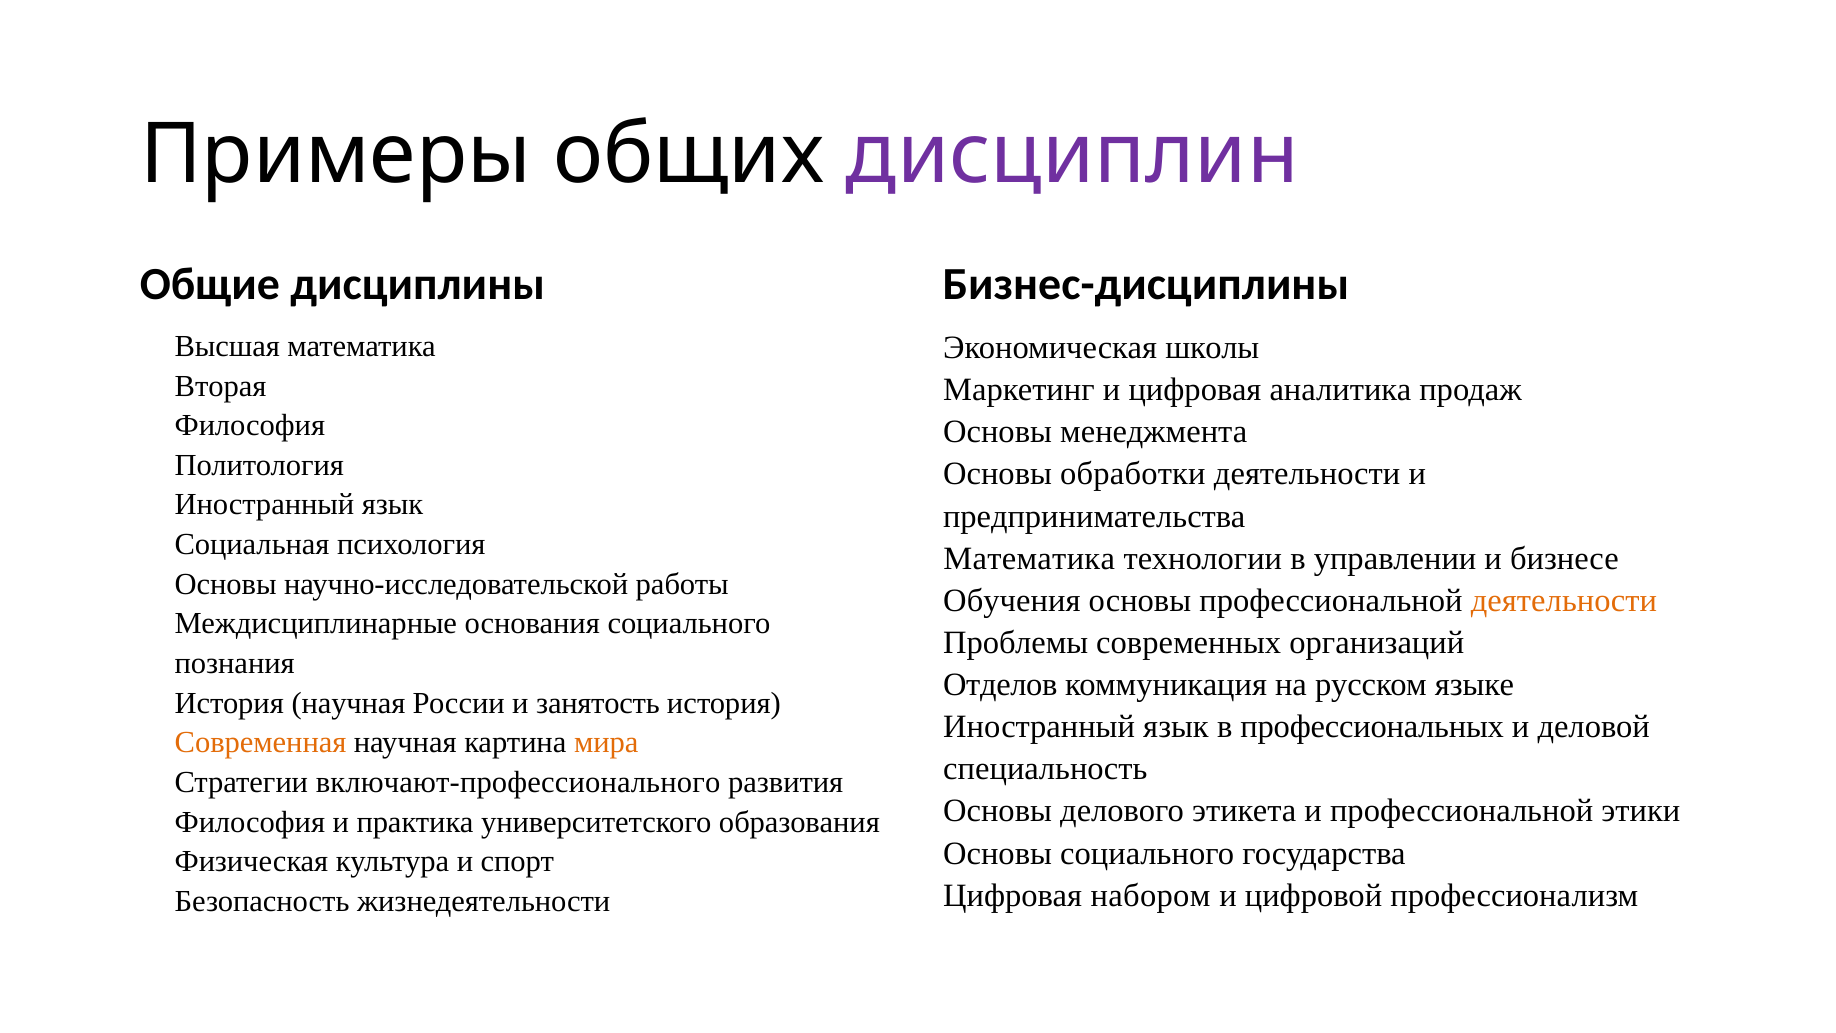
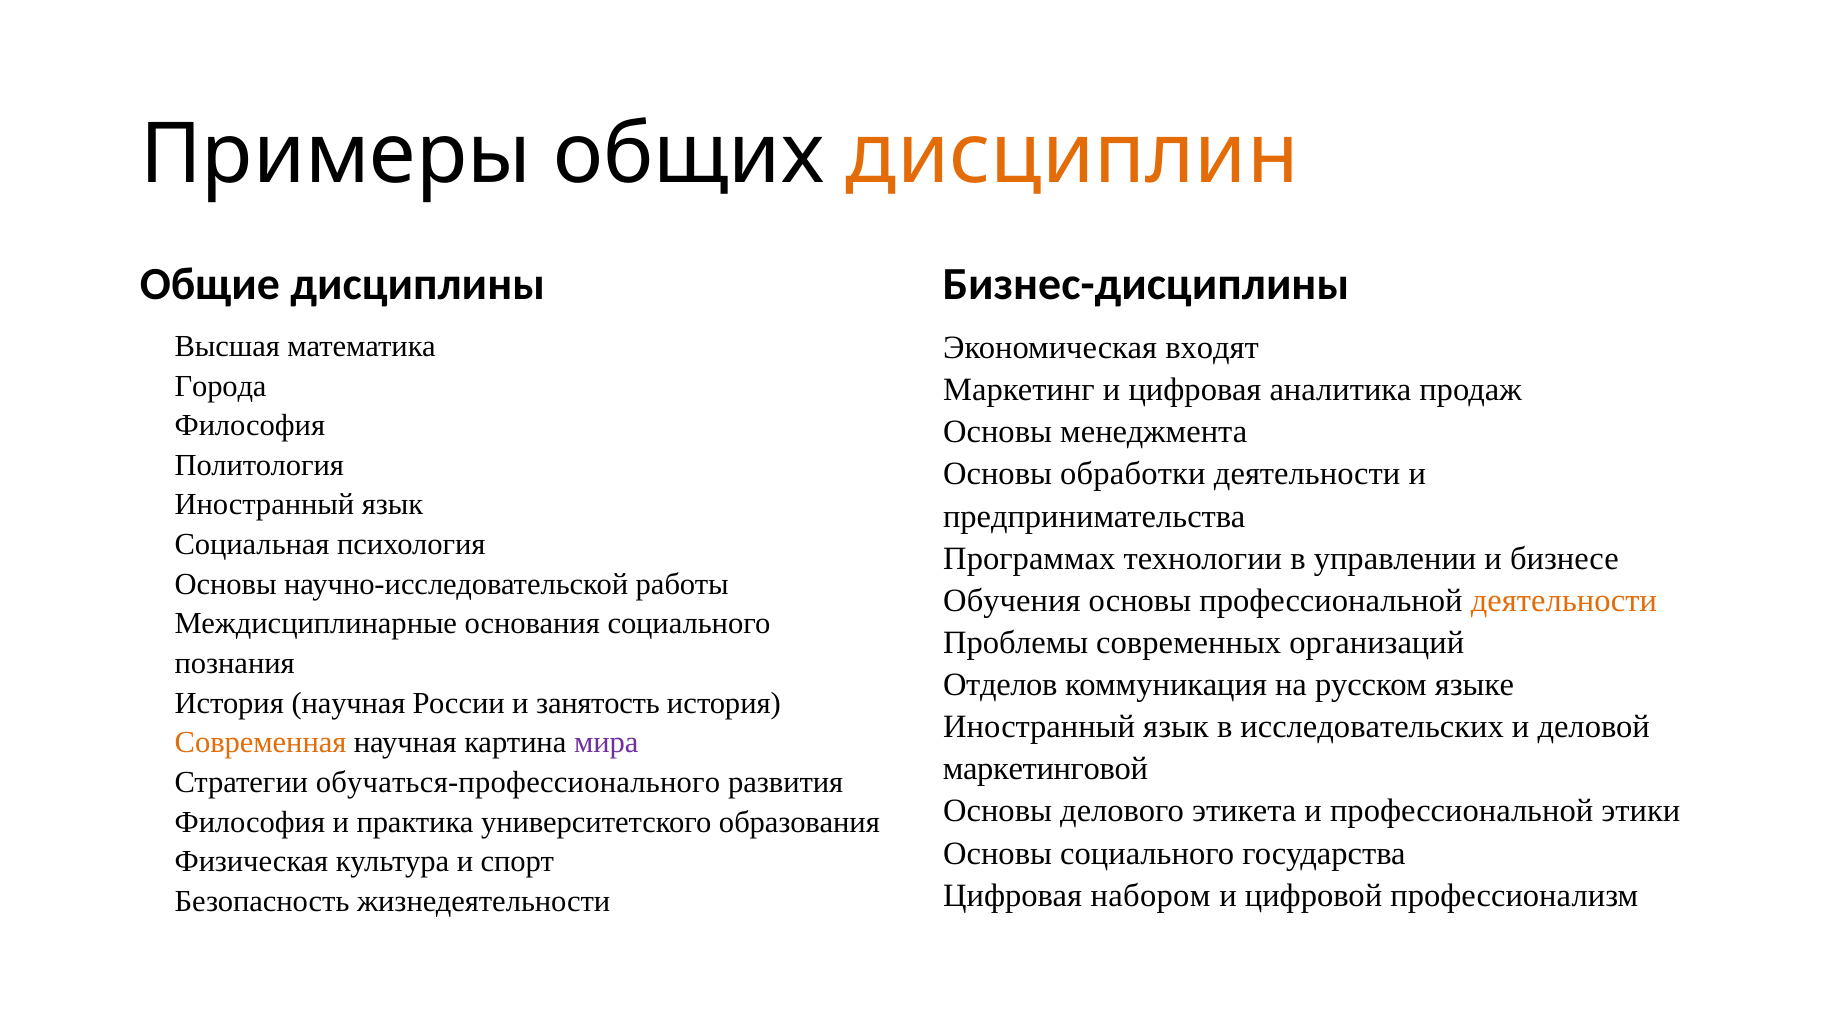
дисциплин colour: purple -> orange
школы: школы -> входят
Вторая: Вторая -> Города
Математика at (1029, 558): Математика -> Программах
профессиональных: профессиональных -> исследовательских
мира colour: orange -> purple
специальность: специальность -> маркетинговой
включают-профессионального: включают-профессионального -> обучаться-профессионального
